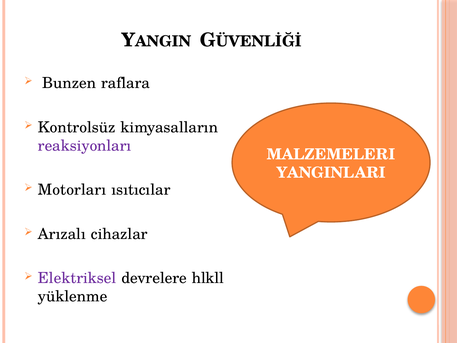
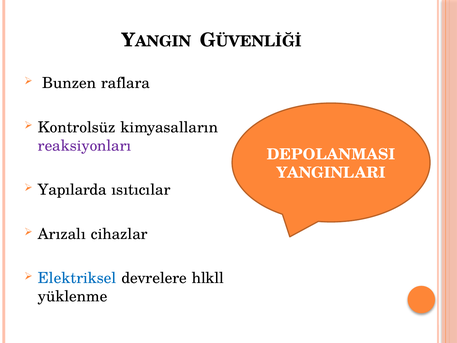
MALZEMELERI: MALZEMELERI -> DEPOLANMASI
Motorları: Motorları -> Yapılarda
Elektriksel colour: purple -> blue
